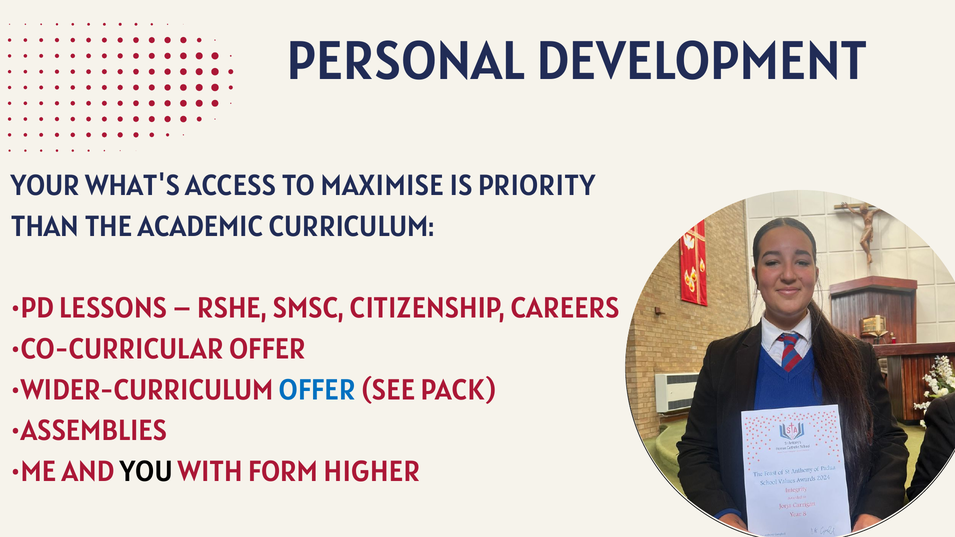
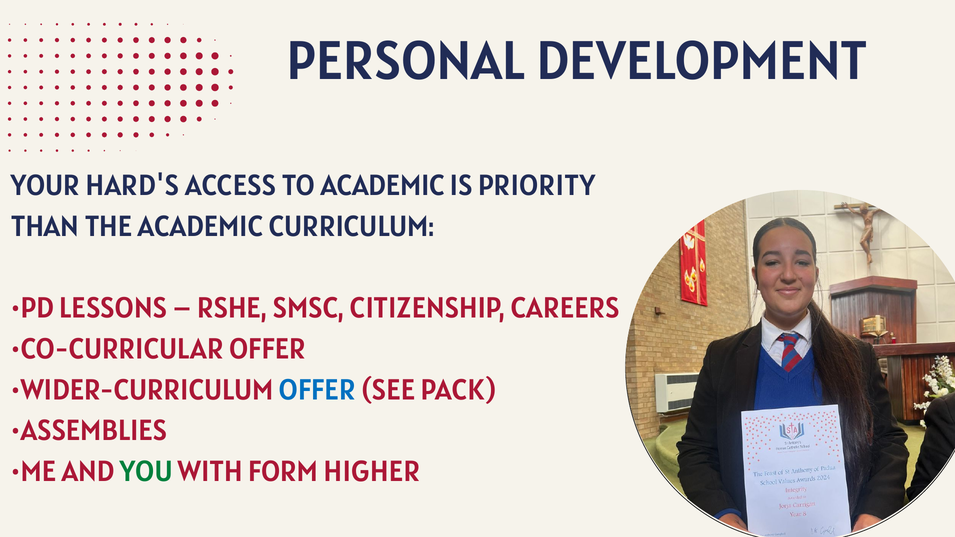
WHAT'S: WHAT'S -> HARD'S
TO MAXIMISE: MAXIMISE -> ACADEMIC
YOU colour: black -> green
